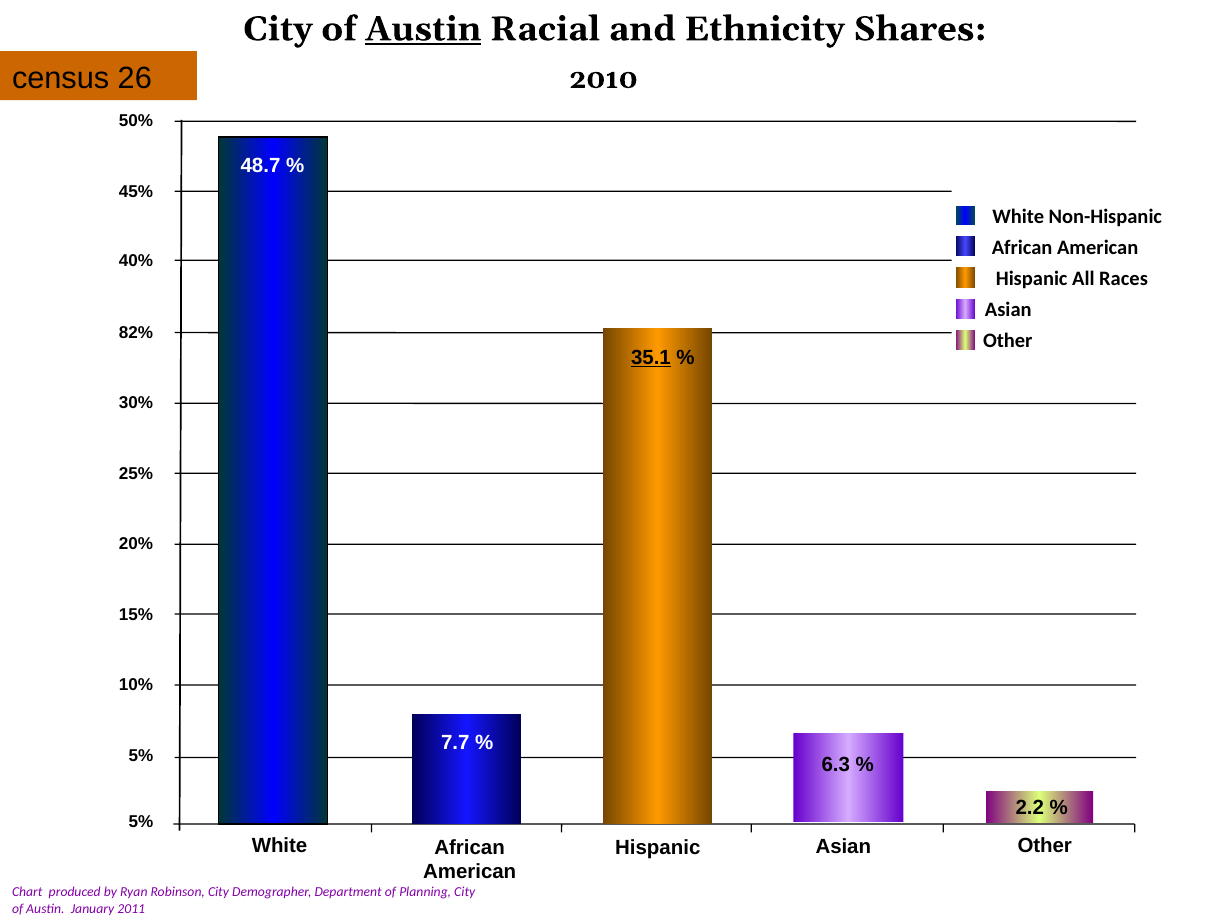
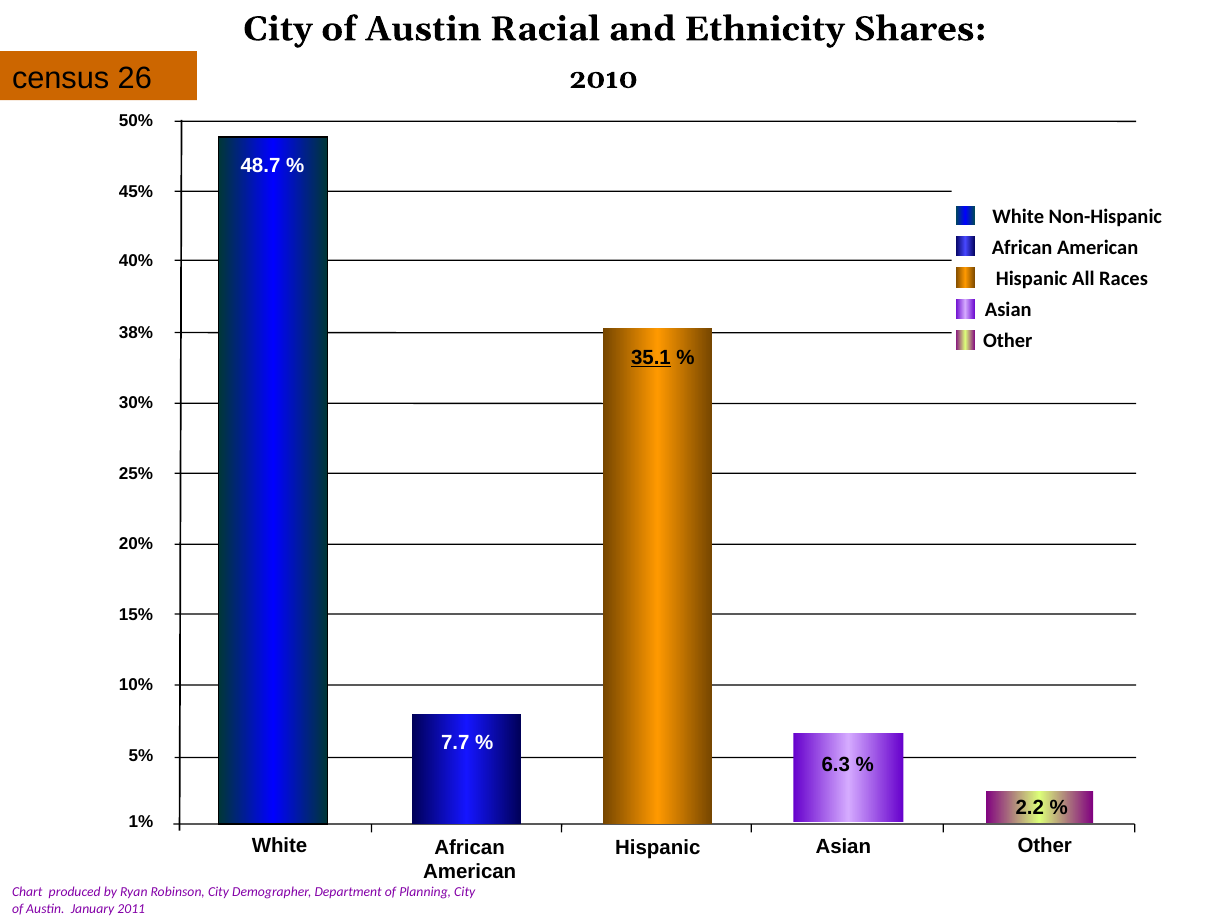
Austin at (423, 29) underline: present -> none
82%: 82% -> 38%
5% at (141, 822): 5% -> 1%
